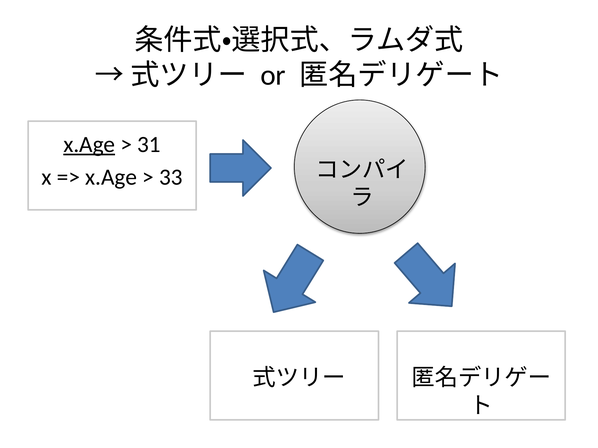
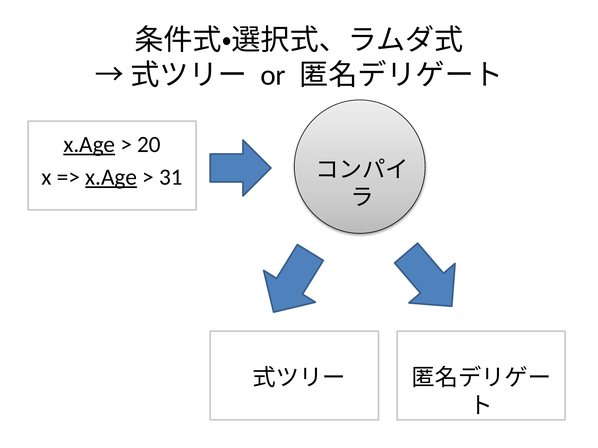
31: 31 -> 20
x.Age at (111, 177) underline: none -> present
33: 33 -> 31
